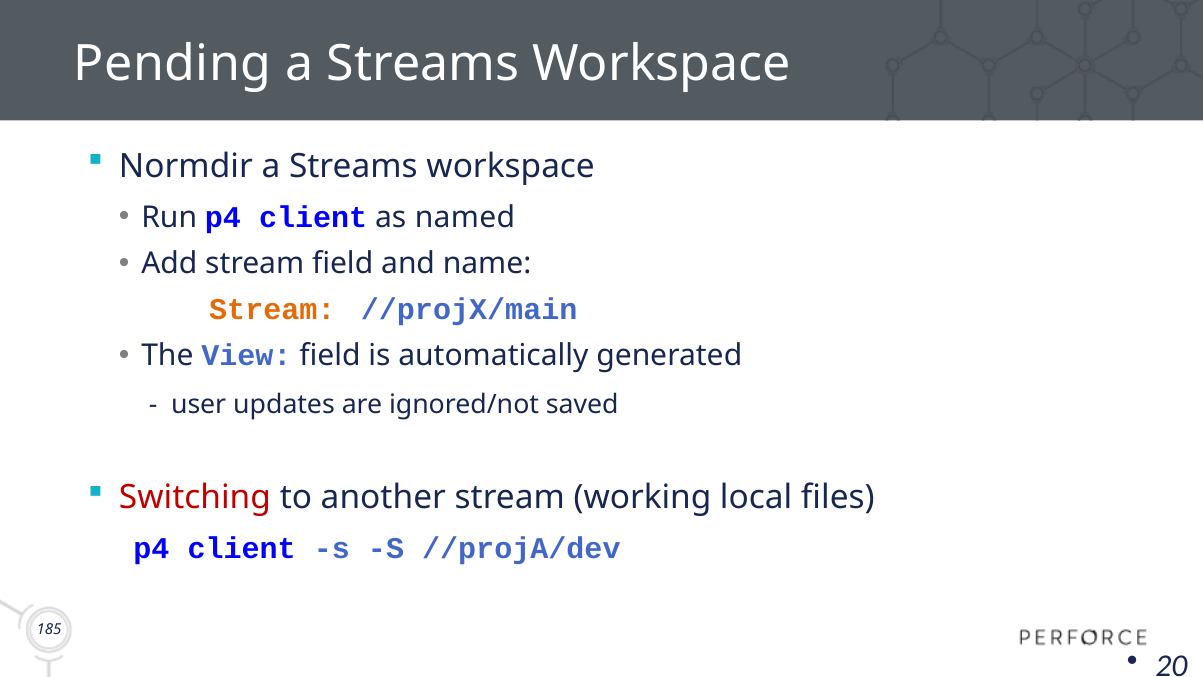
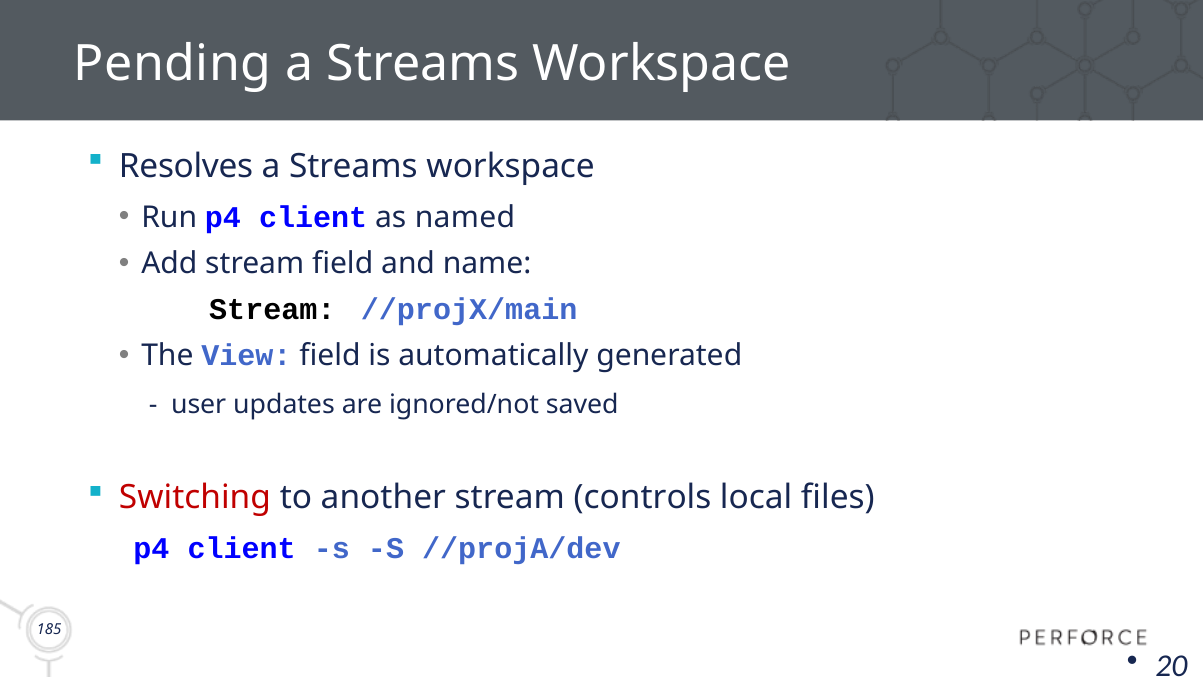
Normdir: Normdir -> Resolves
Stream at (272, 310) colour: orange -> black
working: working -> controls
